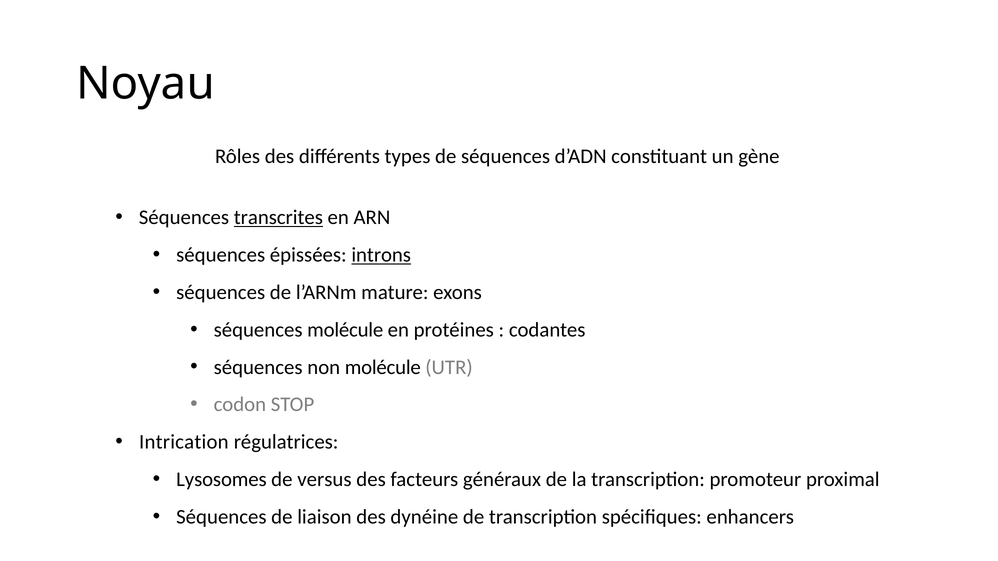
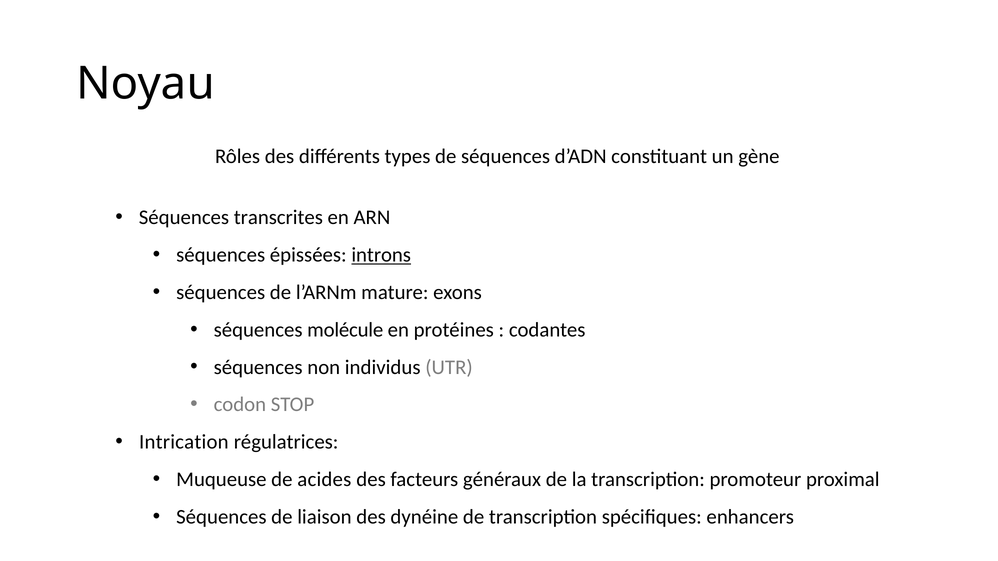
transcrites underline: present -> none
non molécule: molécule -> individus
Lysosomes: Lysosomes -> Muqueuse
versus: versus -> acides
